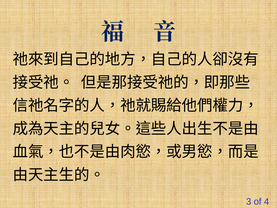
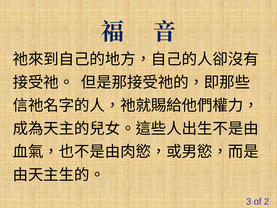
4: 4 -> 2
